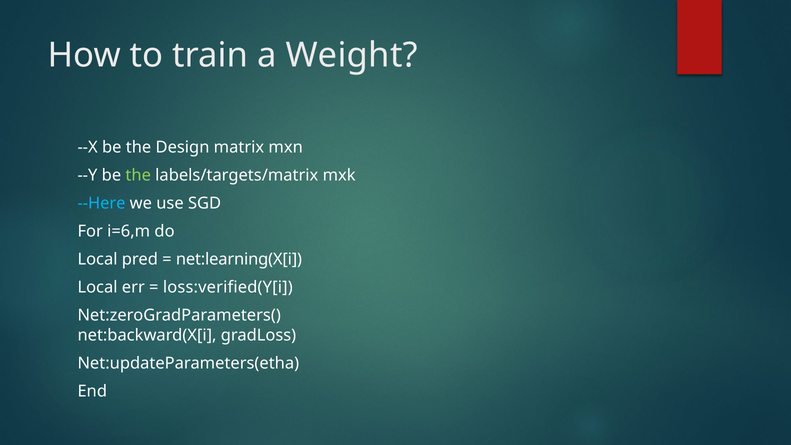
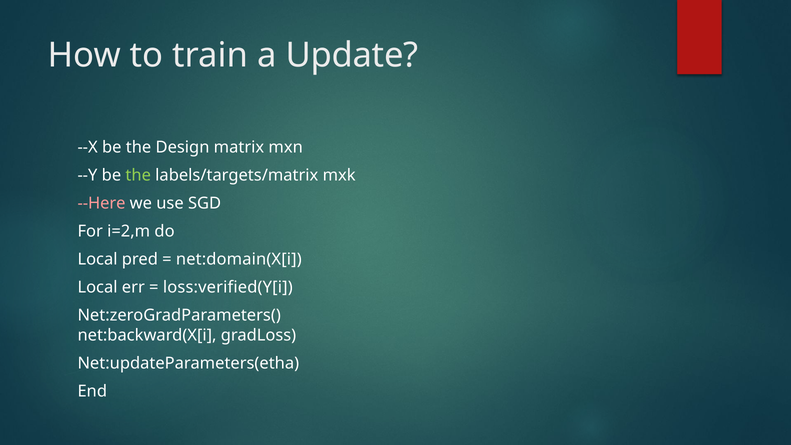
Weight: Weight -> Update
--Here colour: light blue -> pink
i=6,m: i=6,m -> i=2,m
net:learning(X[i: net:learning(X[i -> net:domain(X[i
